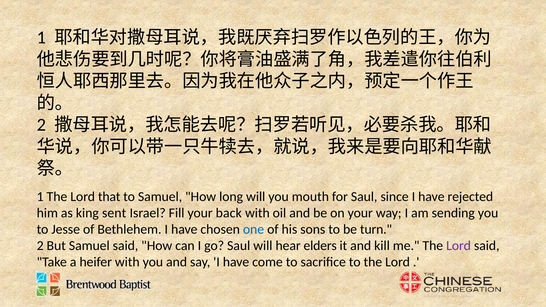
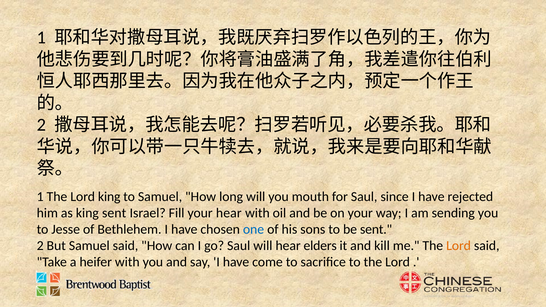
Lord that: that -> king
your back: back -> hear
be turn: turn -> sent
Lord at (459, 246) colour: purple -> orange
